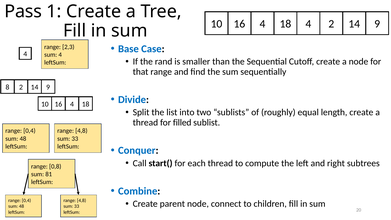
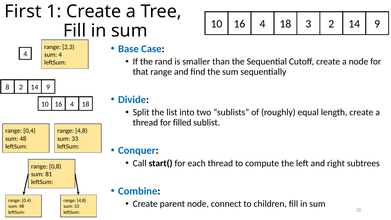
Pass: Pass -> First
18 4: 4 -> 3
